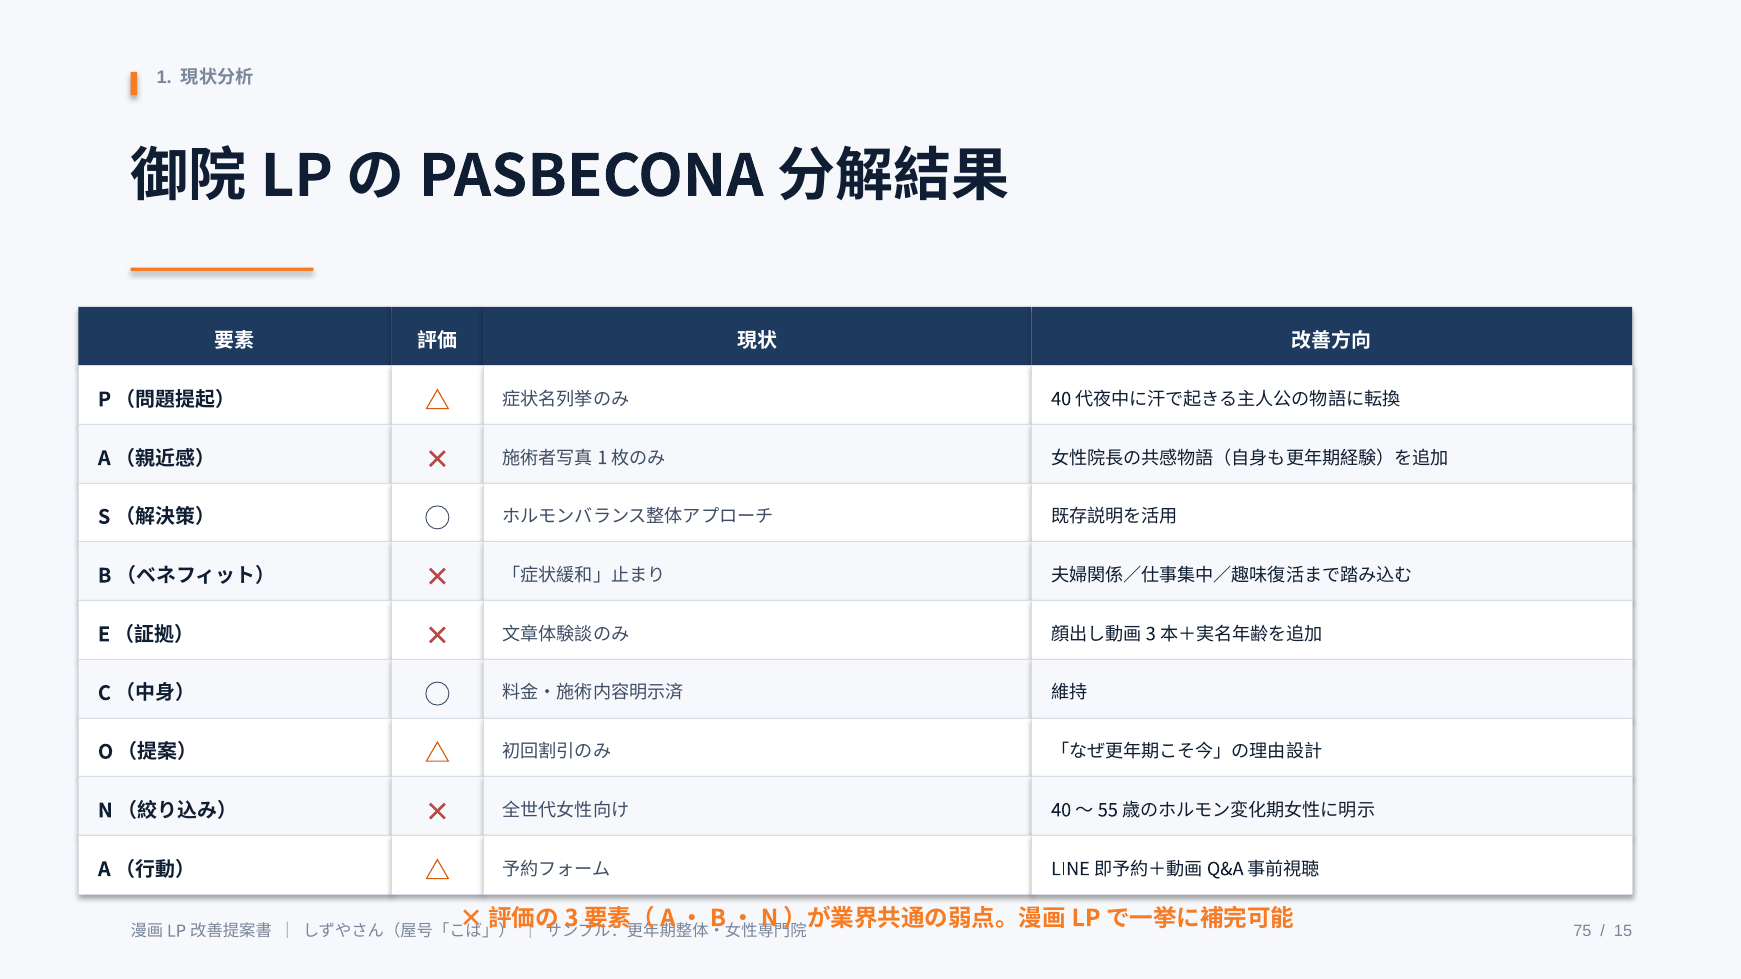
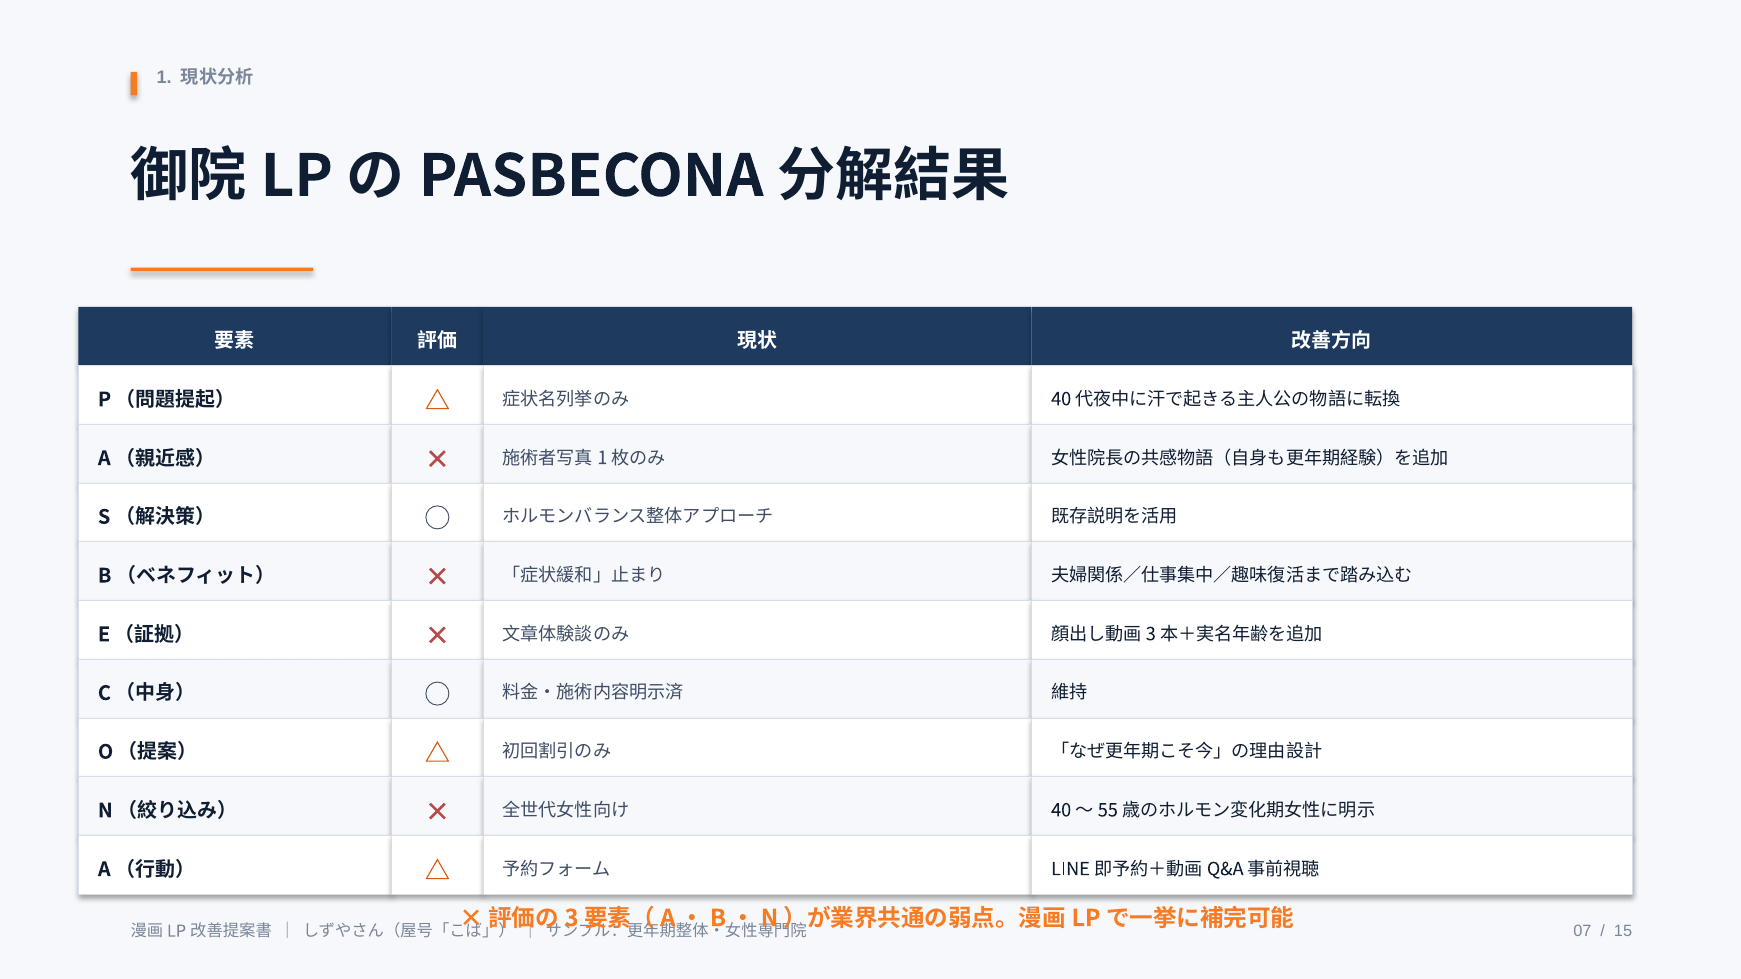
75: 75 -> 07
